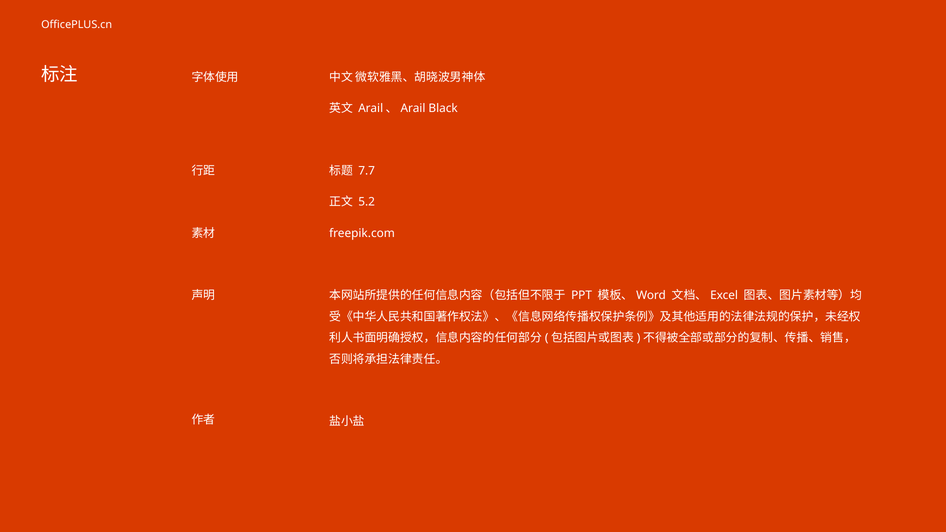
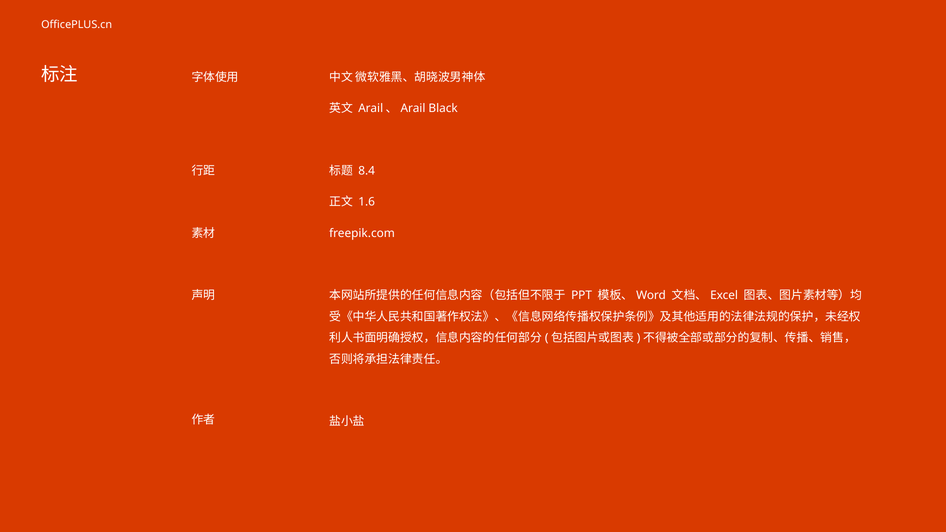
7.7: 7.7 -> 8.4
5.2: 5.2 -> 1.6
